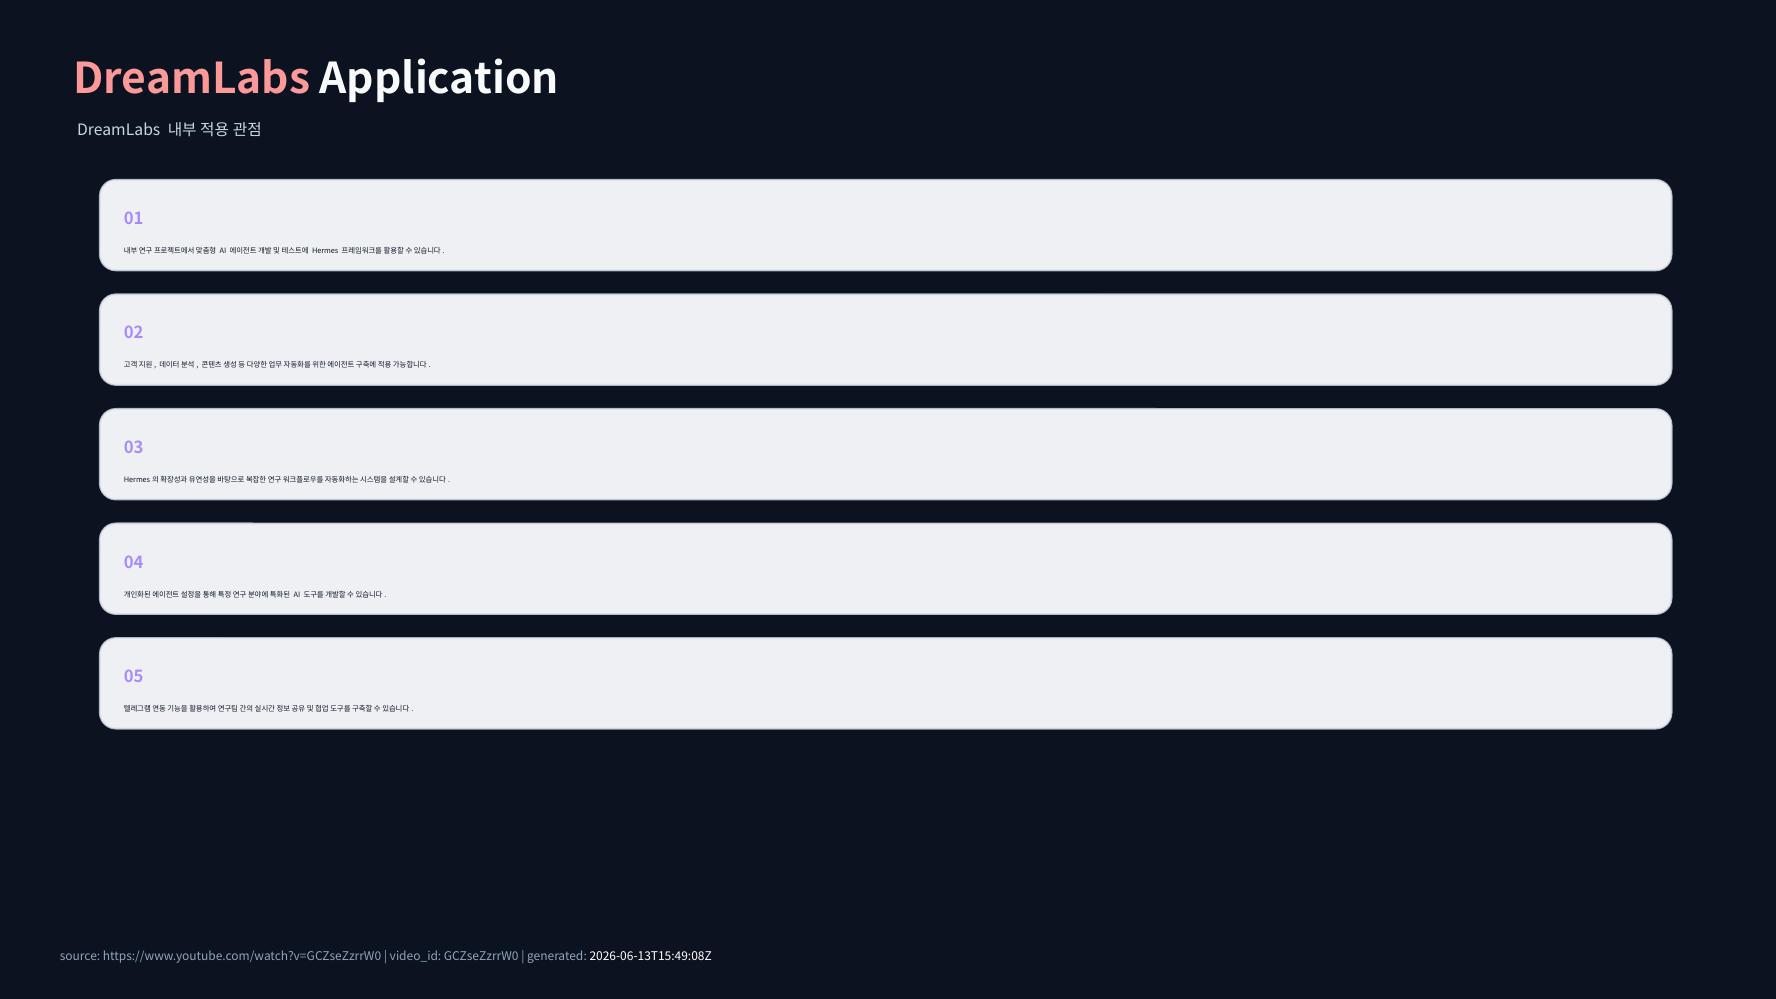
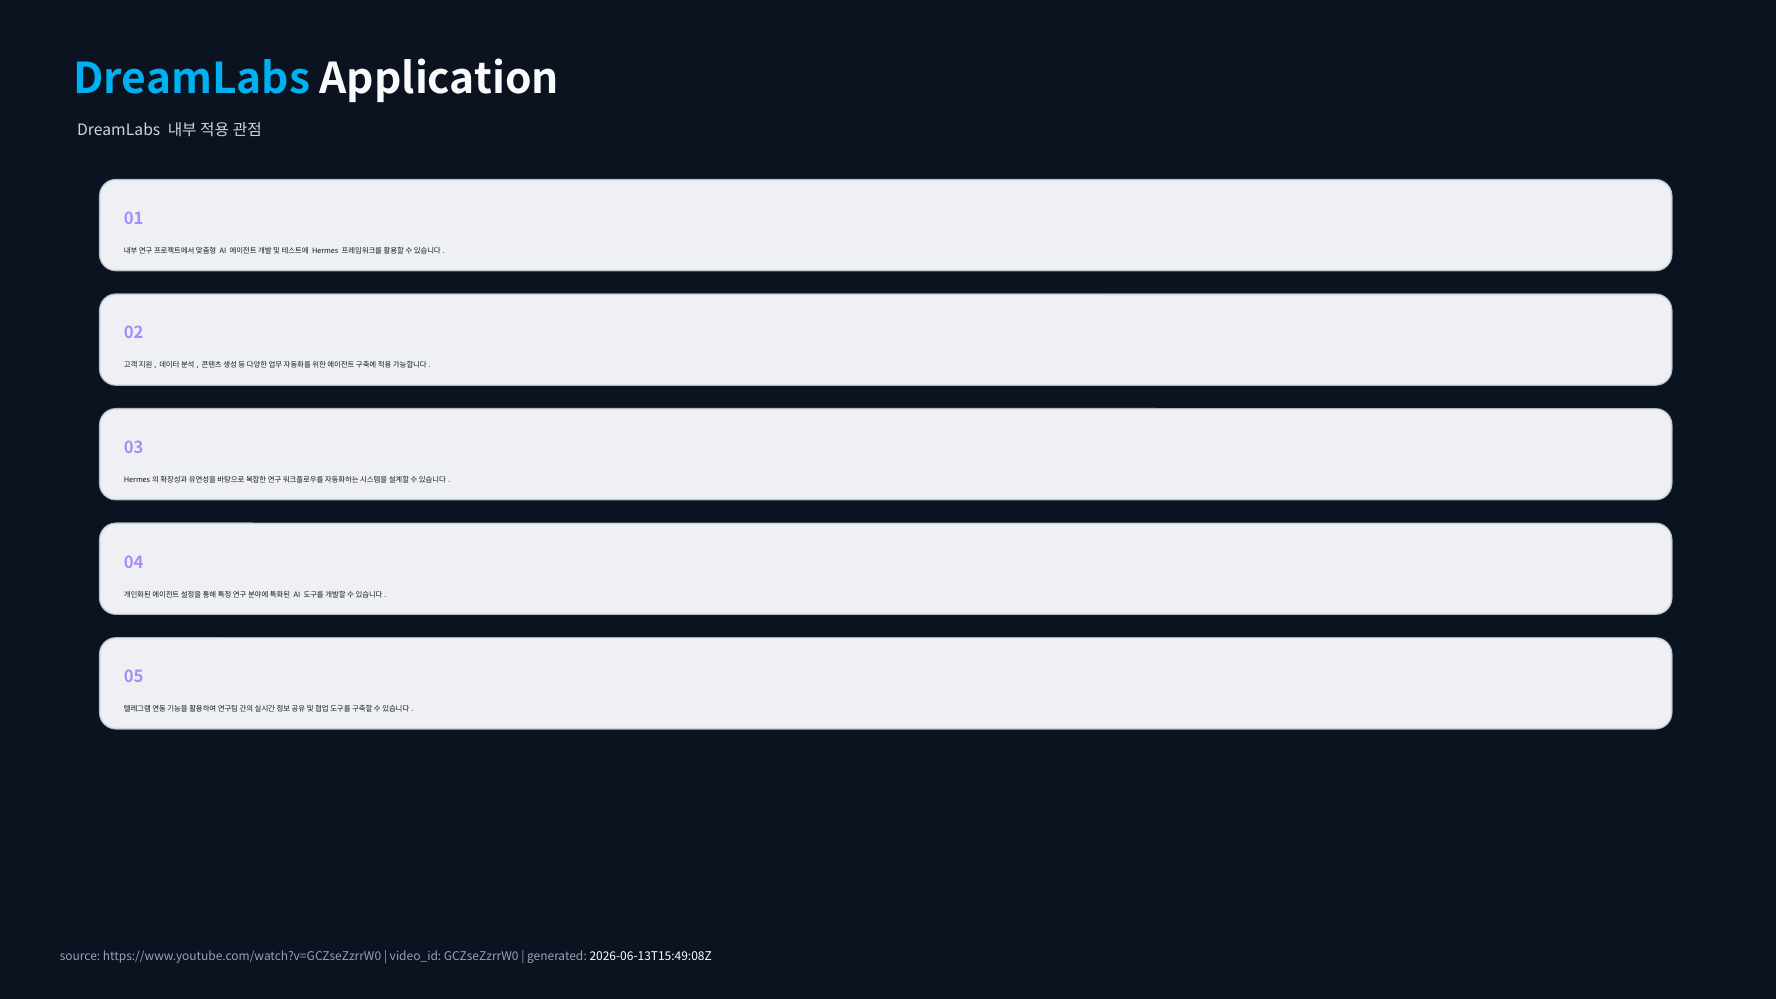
DreamLabs at (192, 80) colour: pink -> light blue
